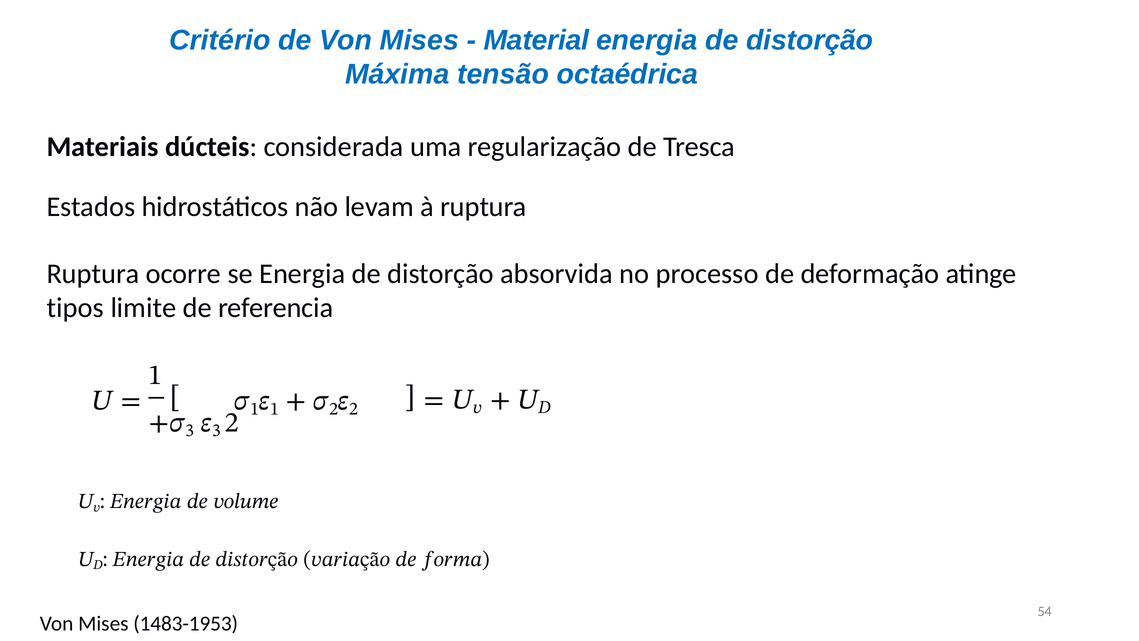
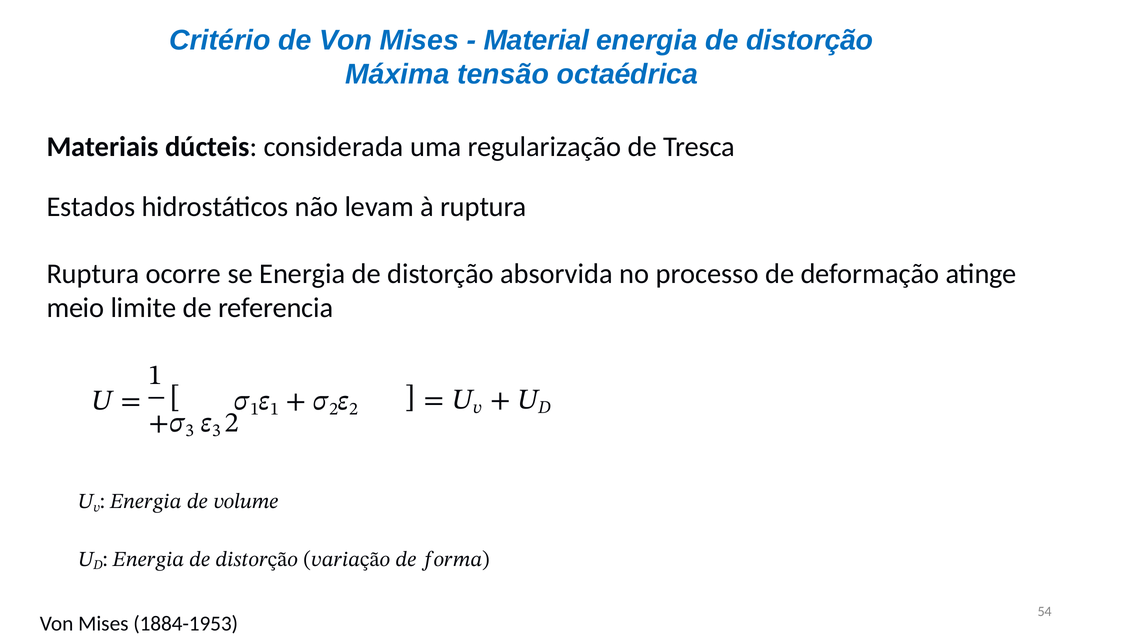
tipos: tipos -> meio
1483-1953: 1483-1953 -> 1884-1953
